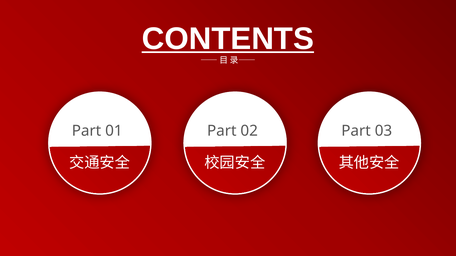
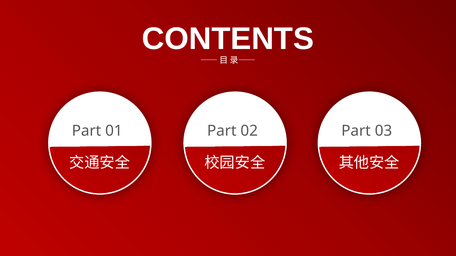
CONTENTS underline: present -> none
